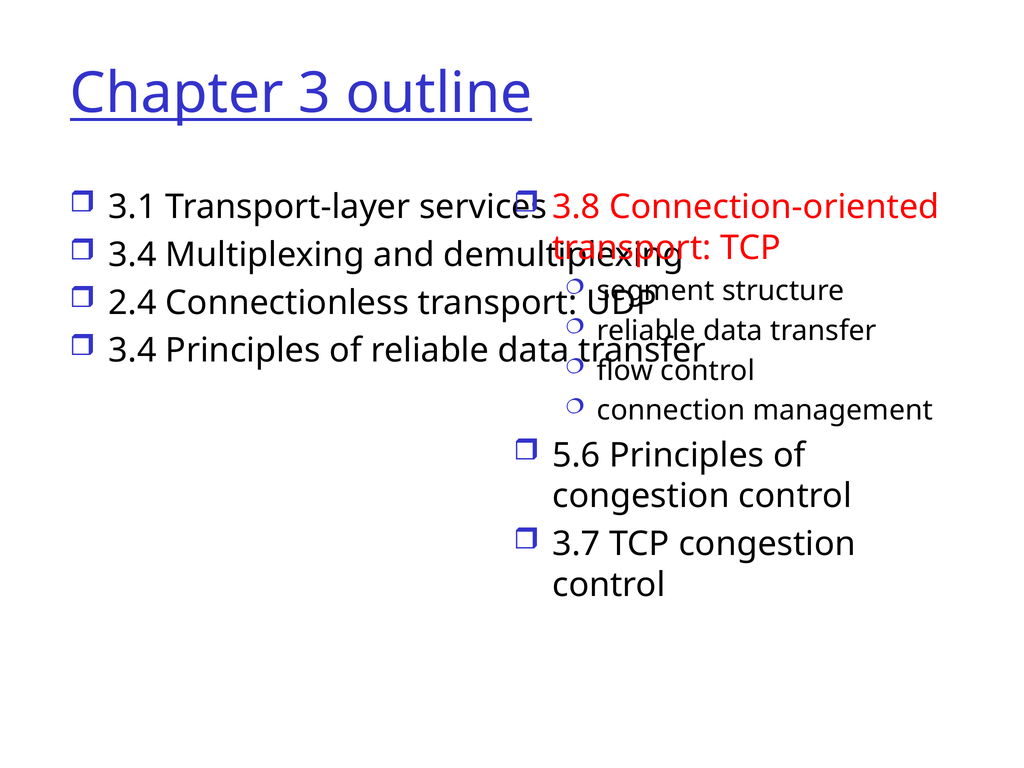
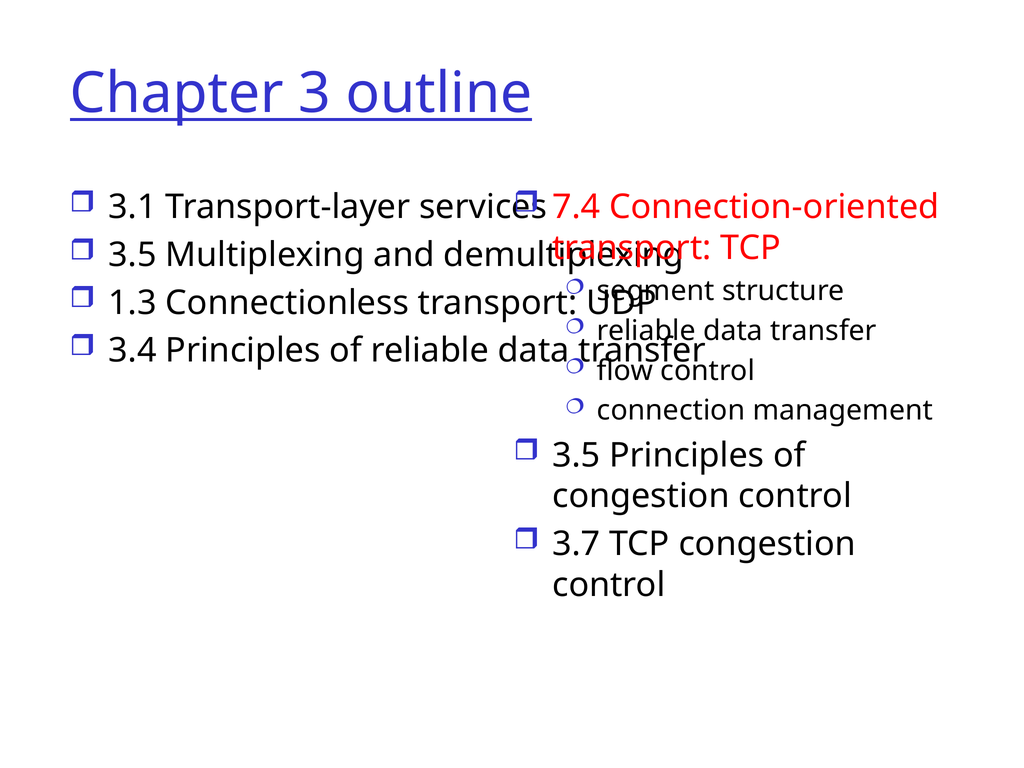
3.8: 3.8 -> 7.4
3.4 at (132, 255): 3.4 -> 3.5
2.4: 2.4 -> 1.3
5.6 at (576, 455): 5.6 -> 3.5
